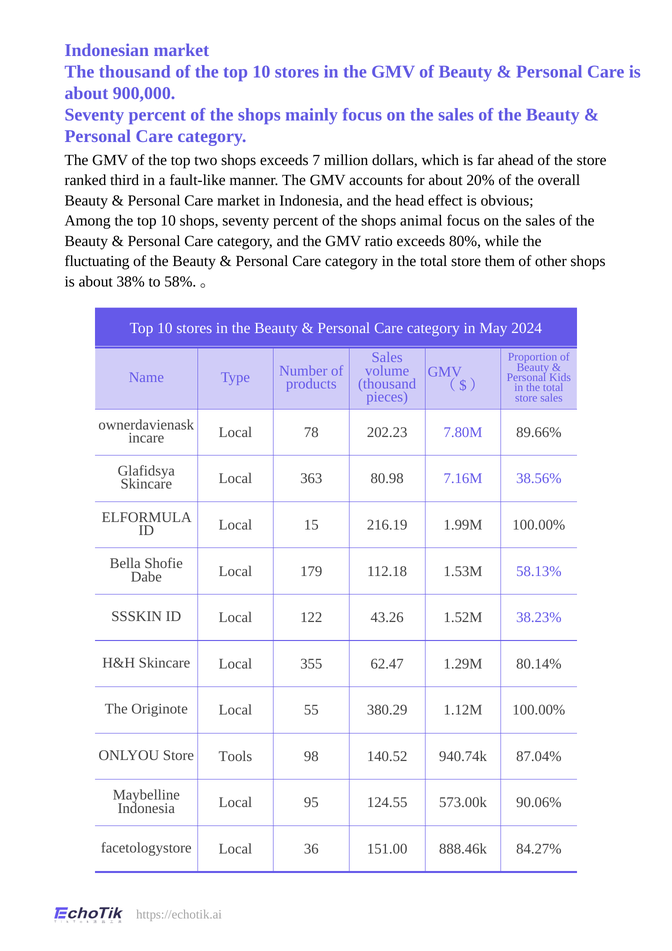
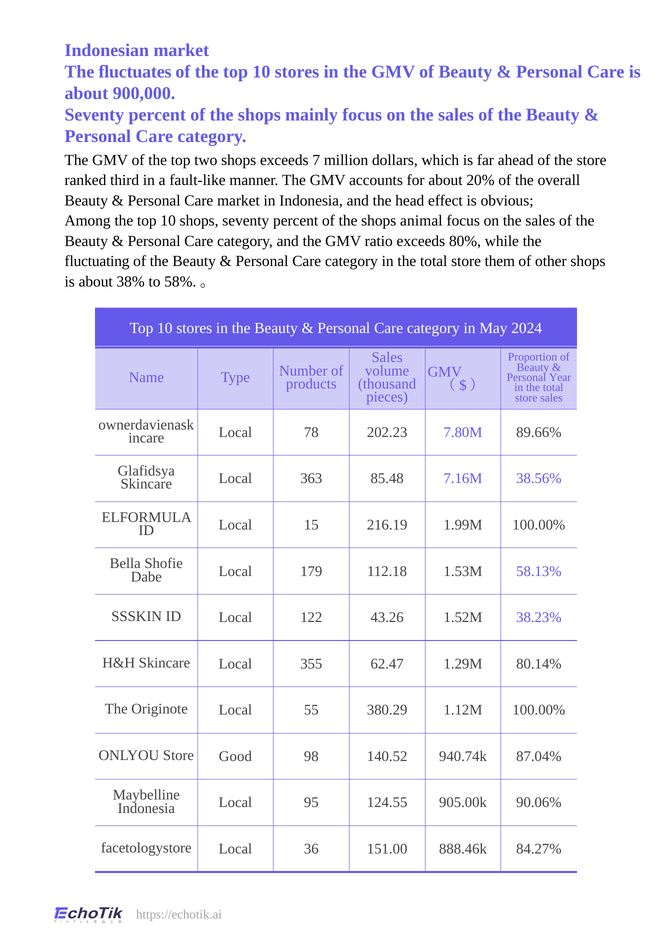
The thousand: thousand -> fluctuates
Kids: Kids -> Year
80.98: 80.98 -> 85.48
Tools: Tools -> Good
573.00k: 573.00k -> 905.00k
